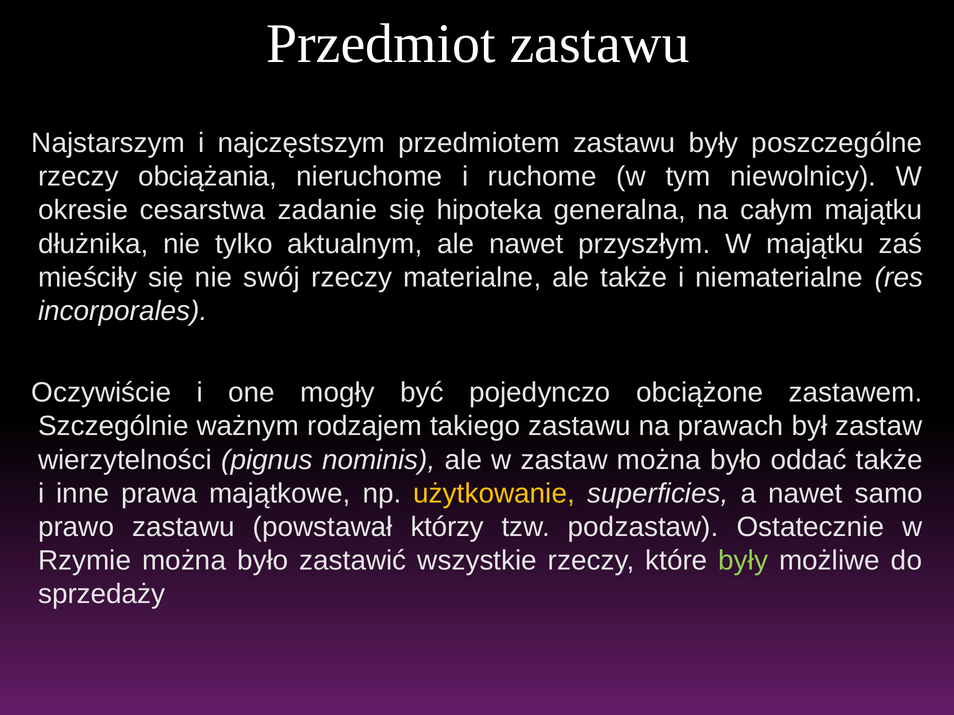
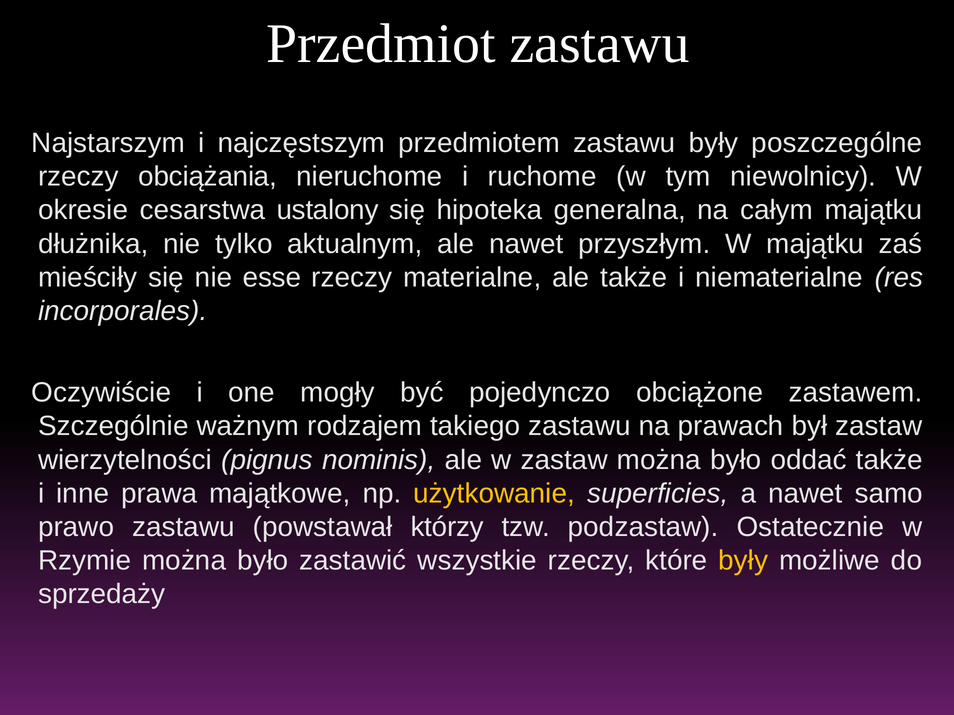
zadanie: zadanie -> ustalony
swój: swój -> esse
były at (743, 561) colour: light green -> yellow
